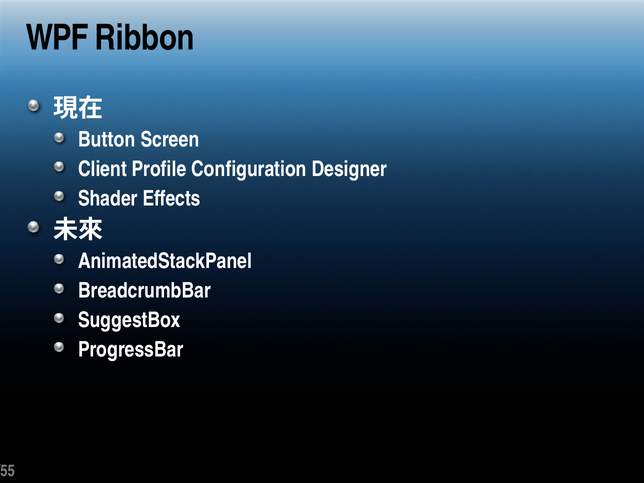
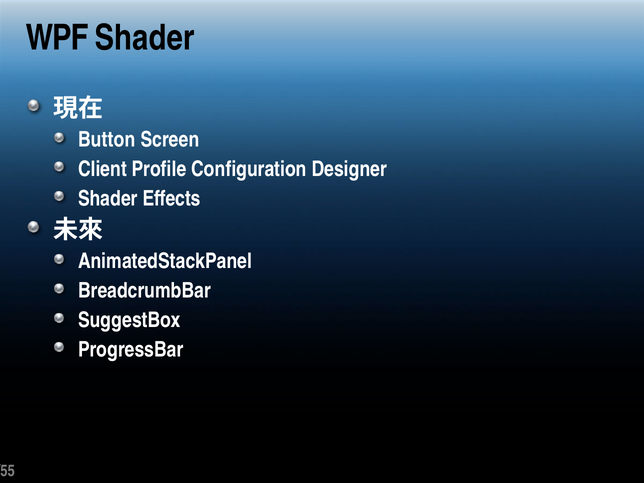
WPF Ribbon: Ribbon -> Shader
